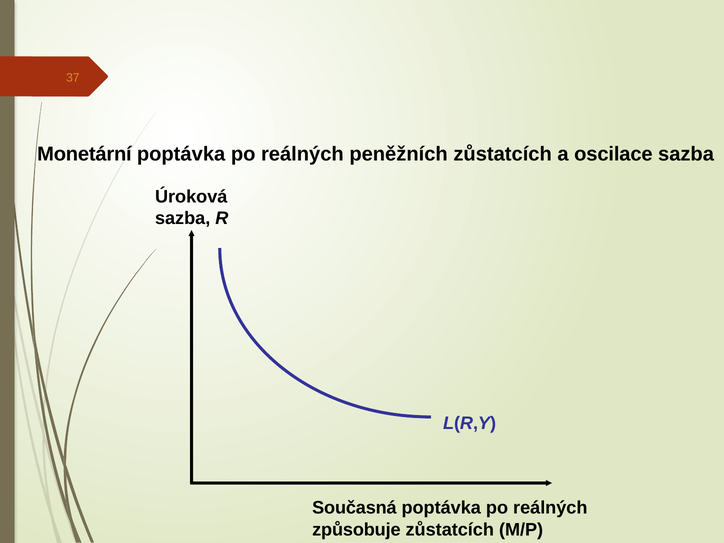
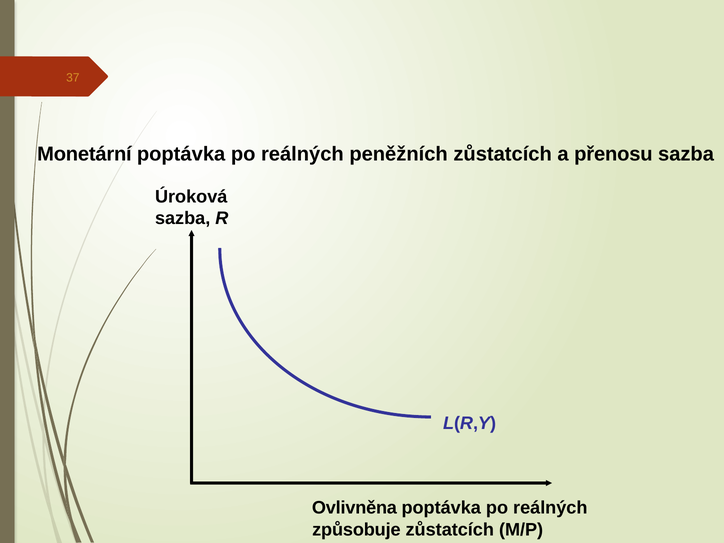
oscilace: oscilace -> přenosu
Současná: Současná -> Ovlivněna
